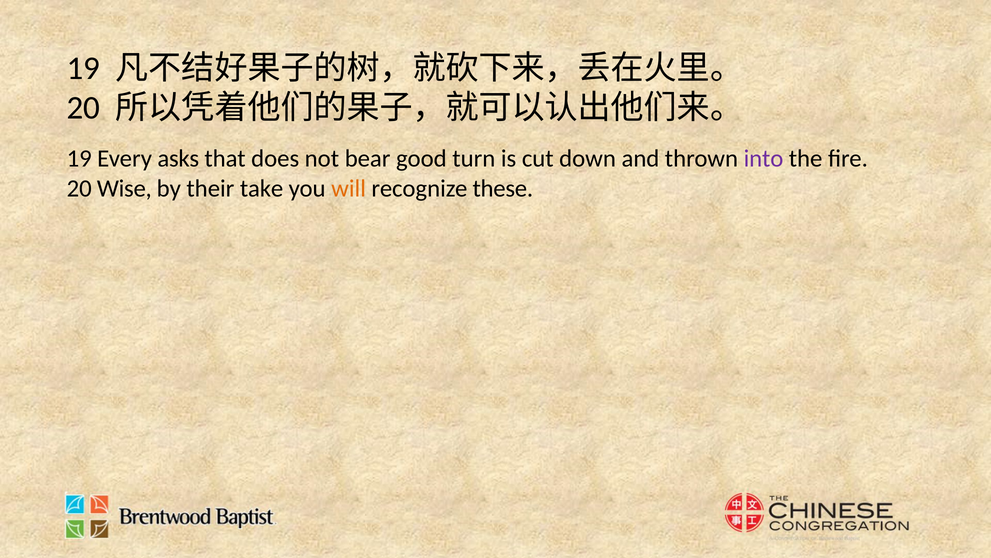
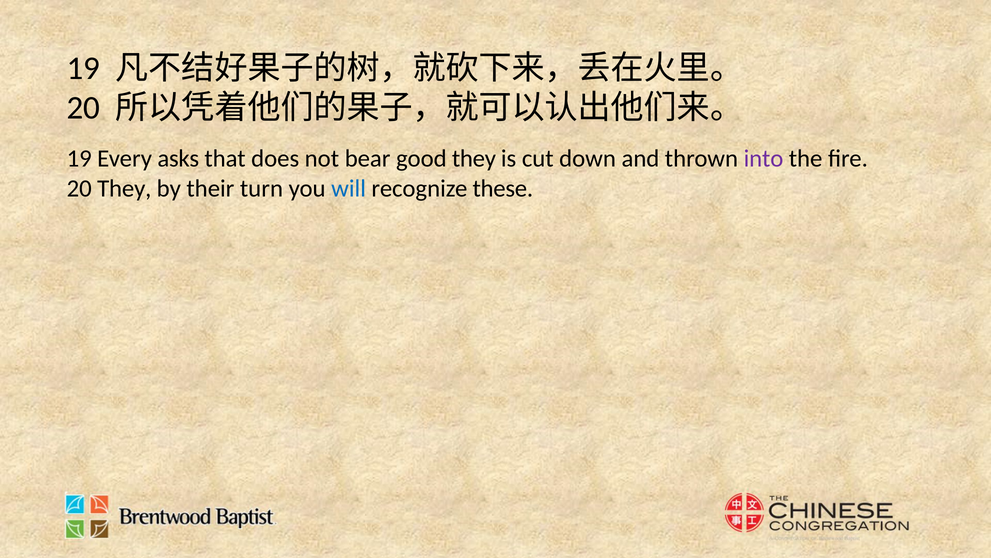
good turn: turn -> they
20 Wise: Wise -> They
take: take -> turn
will colour: orange -> blue
